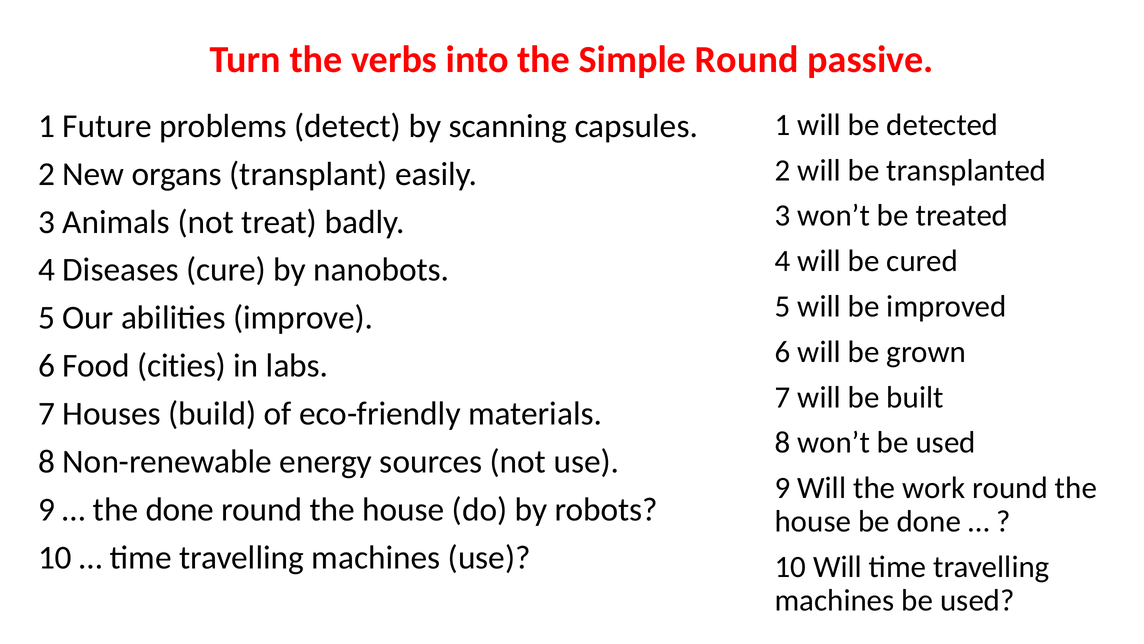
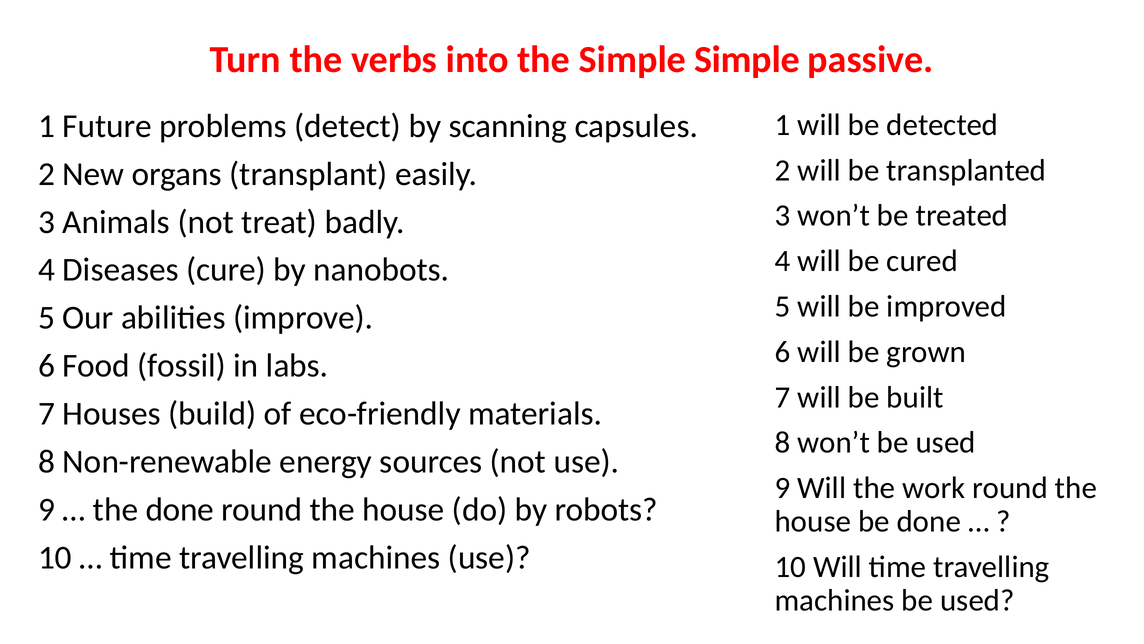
Simple Round: Round -> Simple
cities: cities -> fossil
